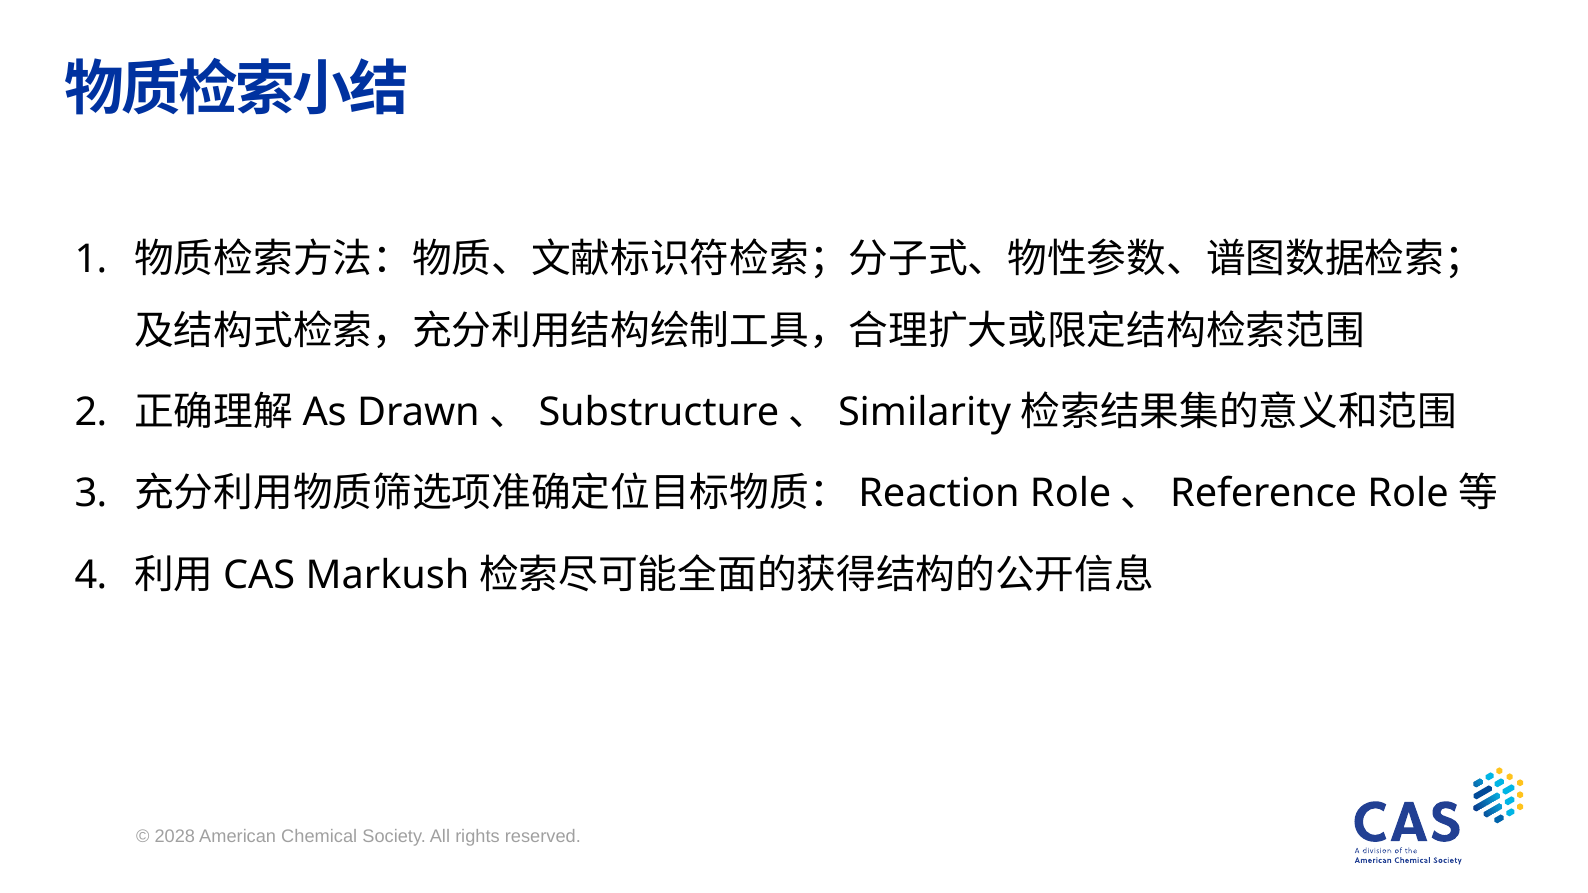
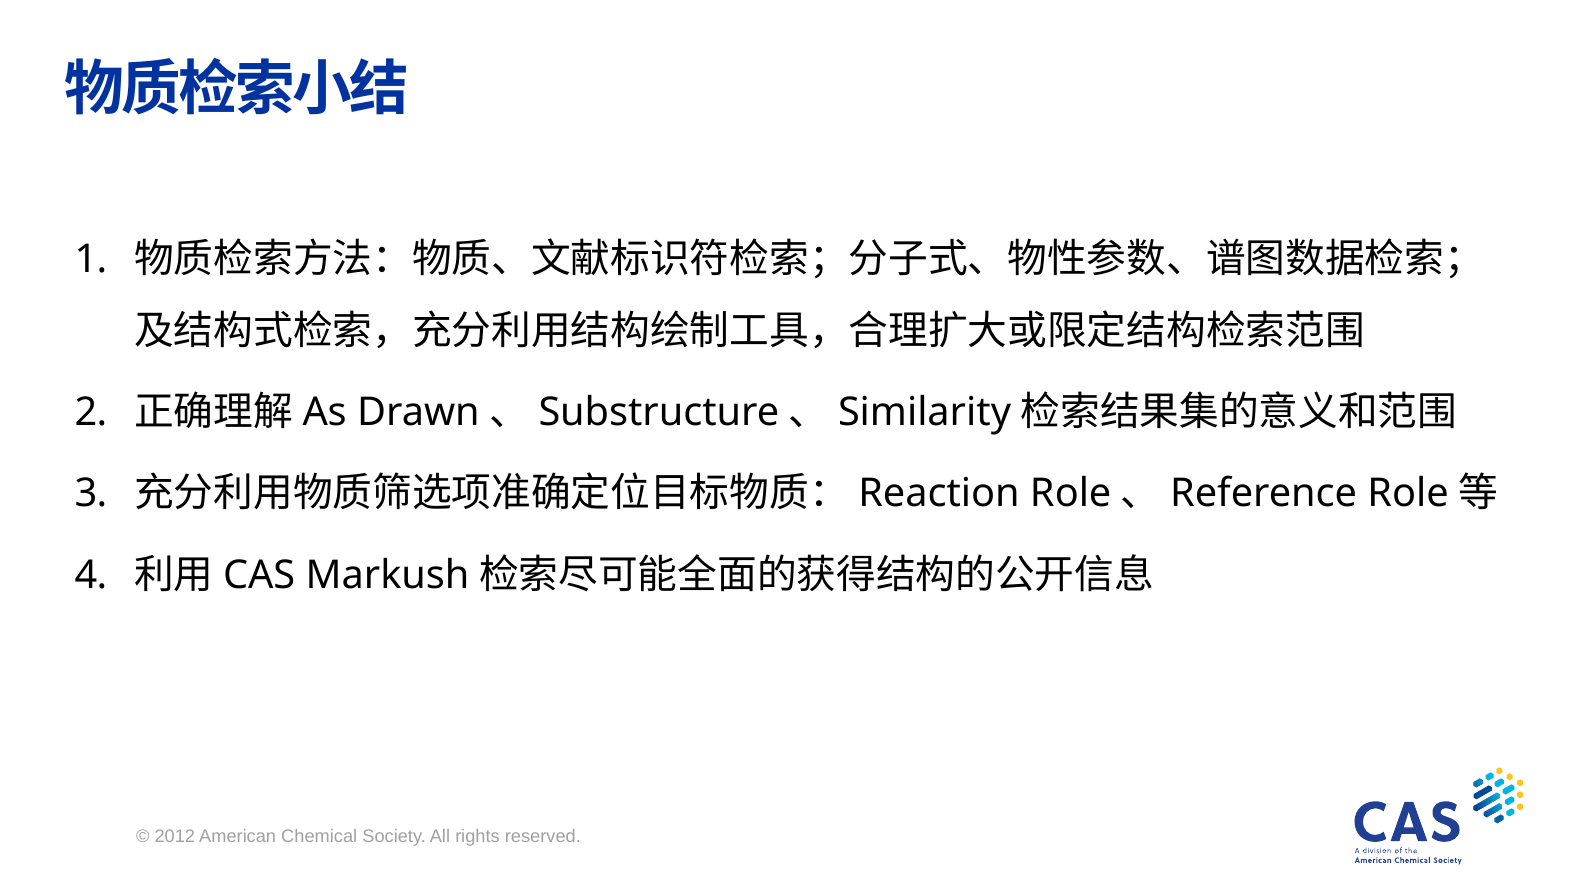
2028: 2028 -> 2012
